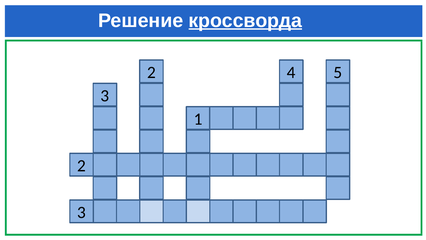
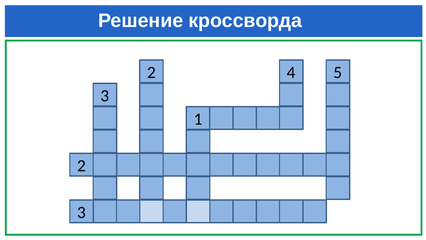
кроссворда underline: present -> none
